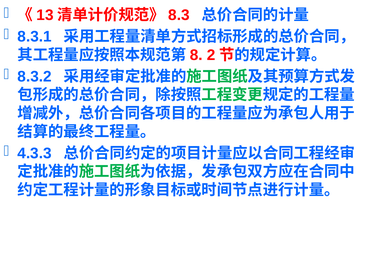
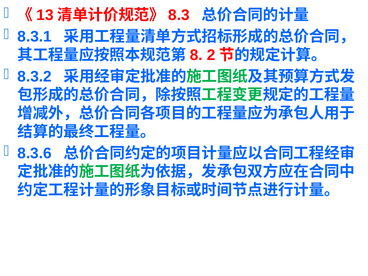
4.3.3: 4.3.3 -> 8.3.6
